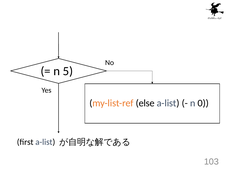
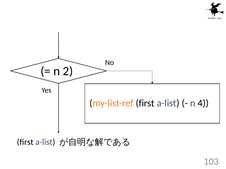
5: 5 -> 2
my-list-ref else: else -> first
0: 0 -> 4
